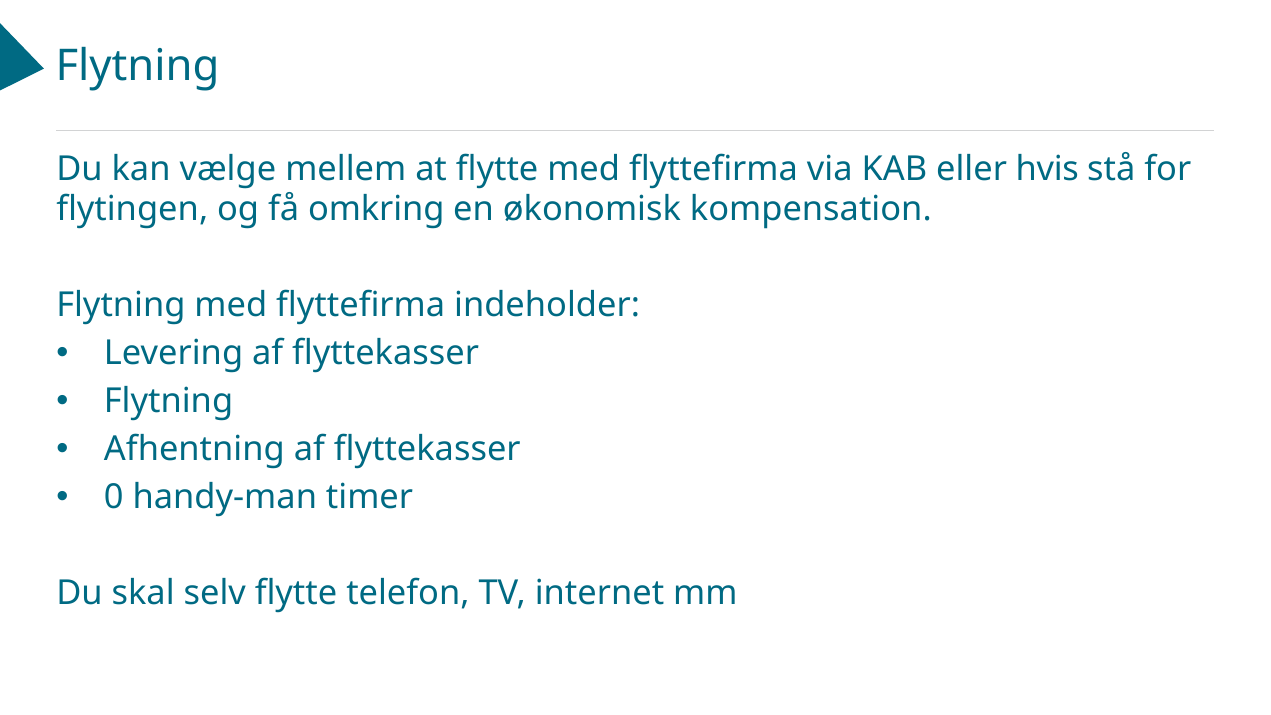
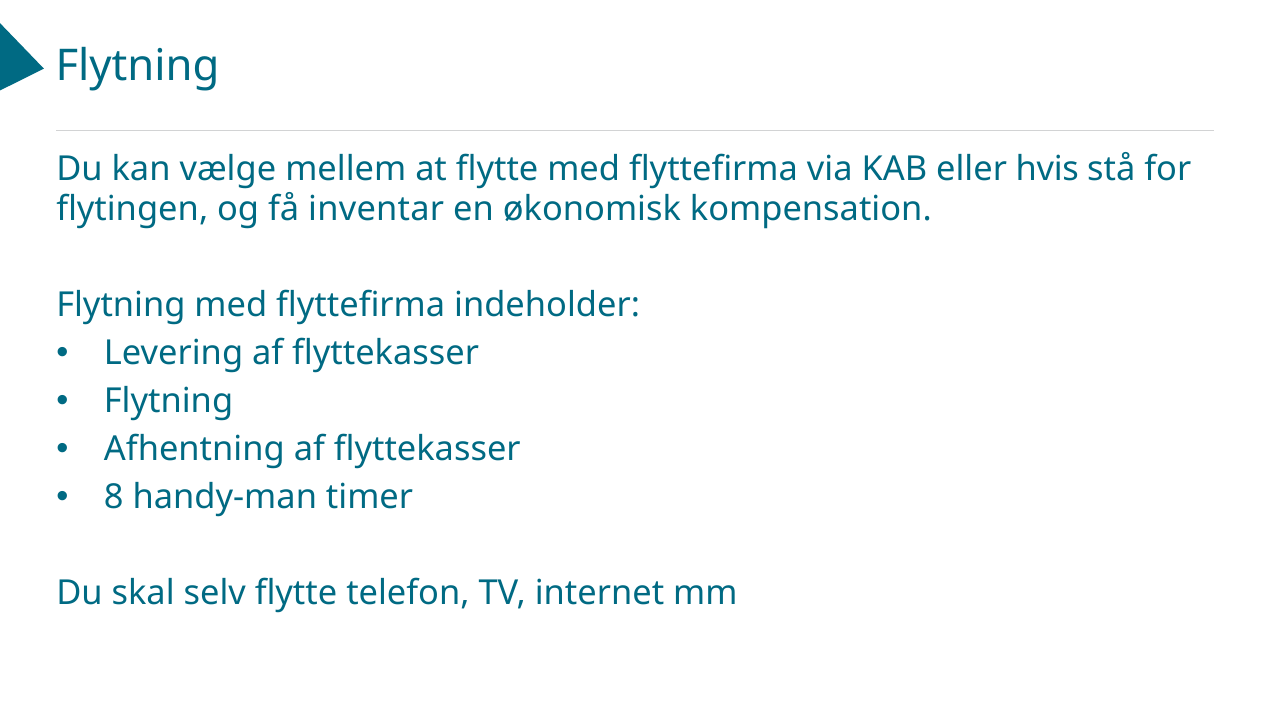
omkring: omkring -> inventar
0: 0 -> 8
